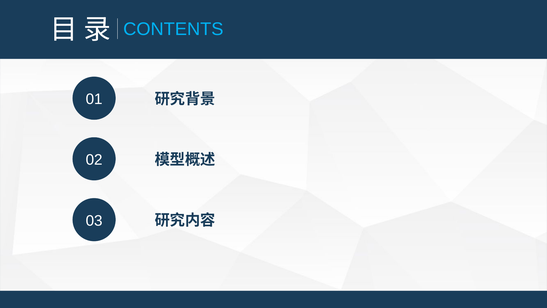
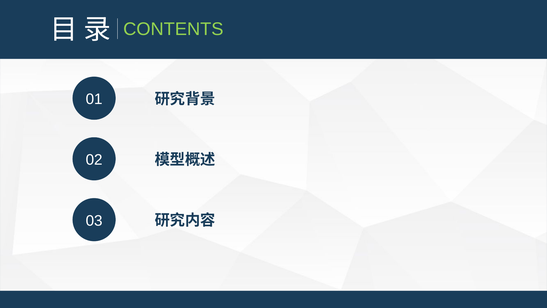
CONTENTS colour: light blue -> light green
